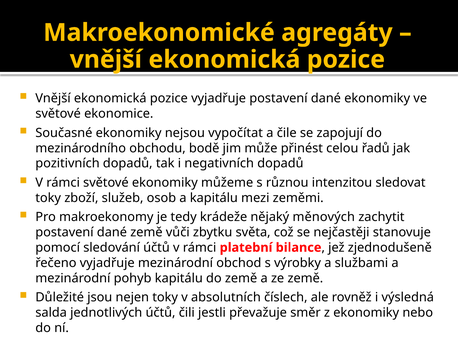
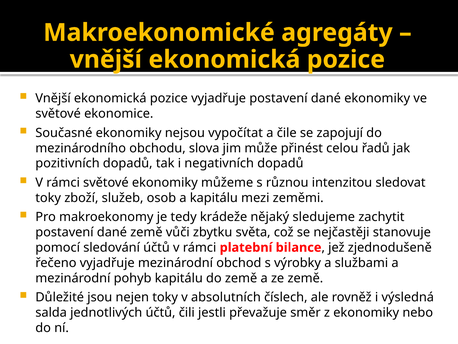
bodě: bodě -> slova
měnových: měnových -> sledujeme
